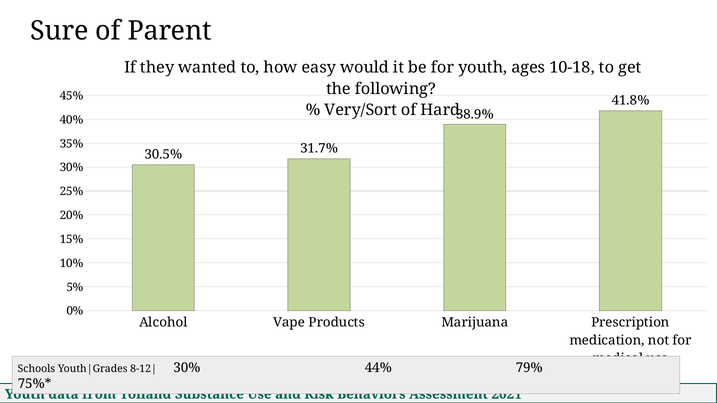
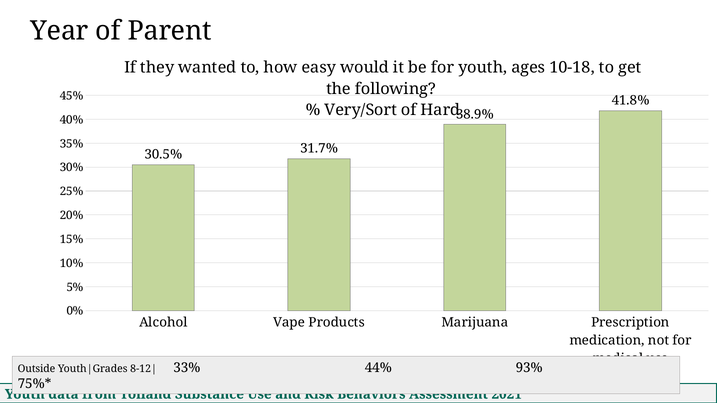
Sure: Sure -> Year
Schools: Schools -> Outside
30% at (187, 368): 30% -> 33%
79%: 79% -> 93%
